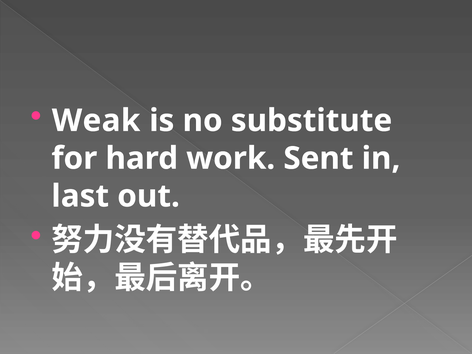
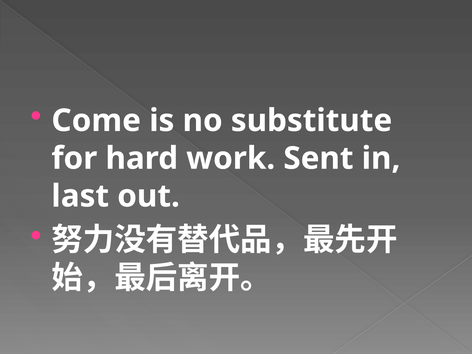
Weak: Weak -> Come
